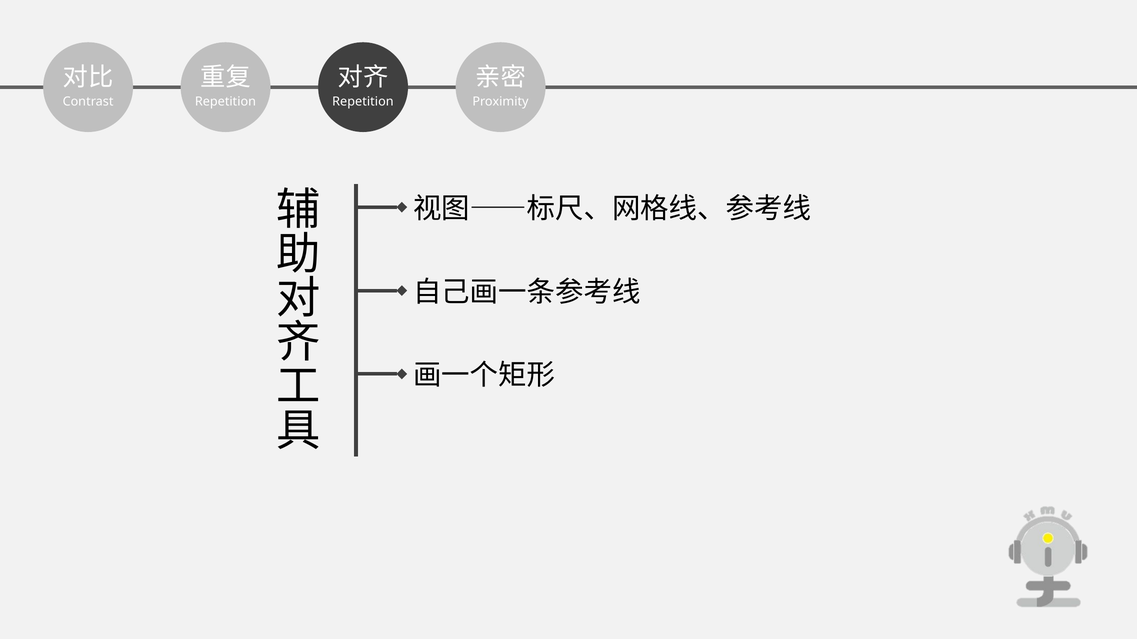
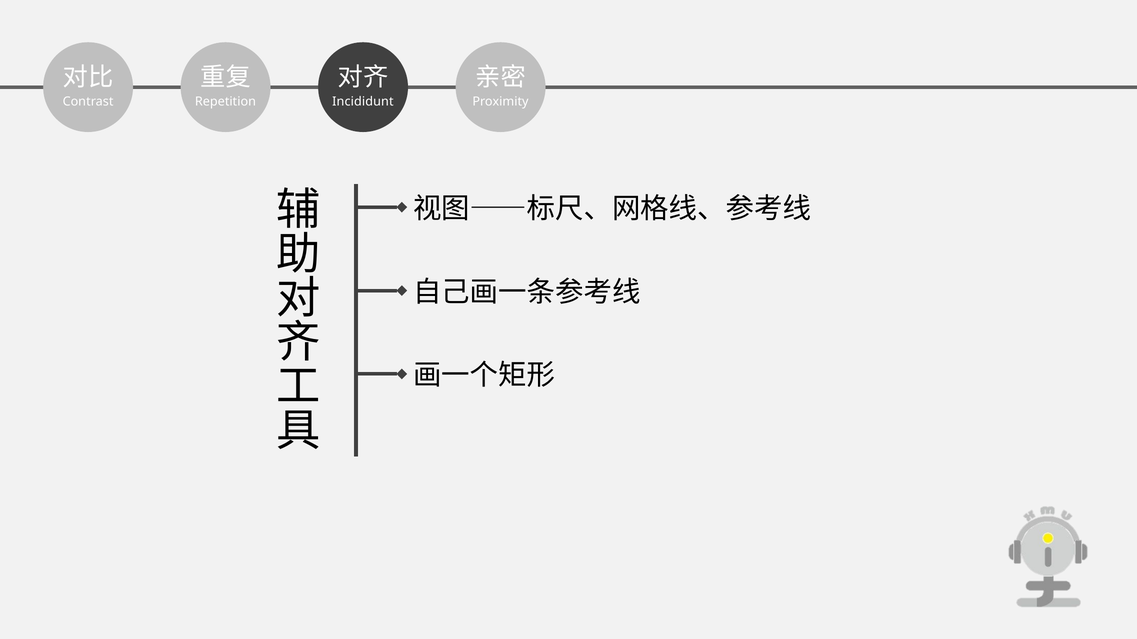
Repetition at (363, 102): Repetition -> Incididunt
